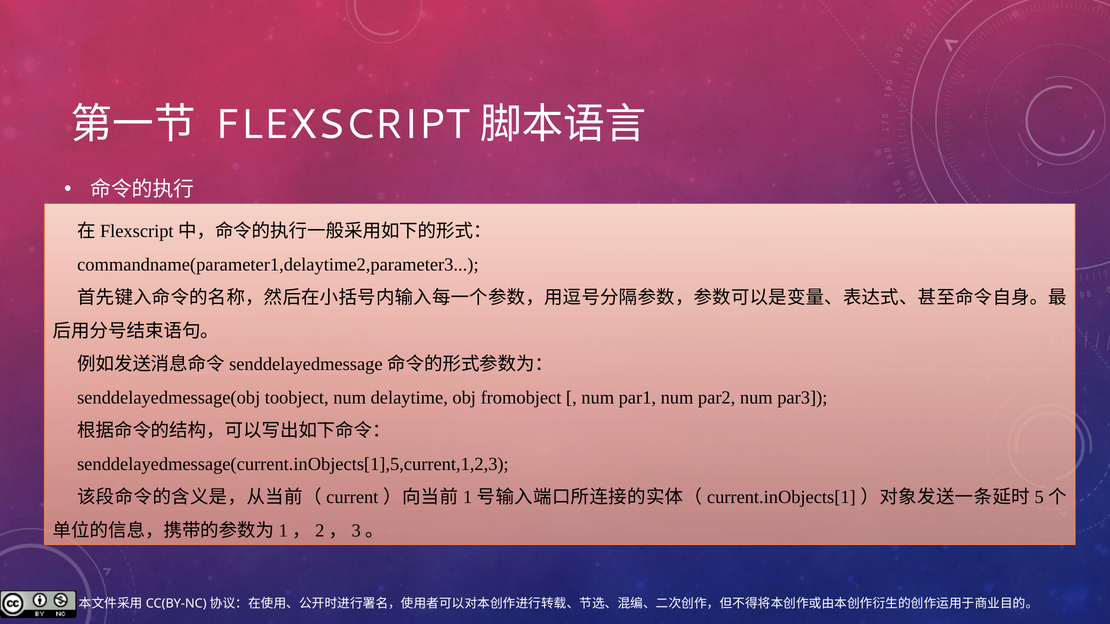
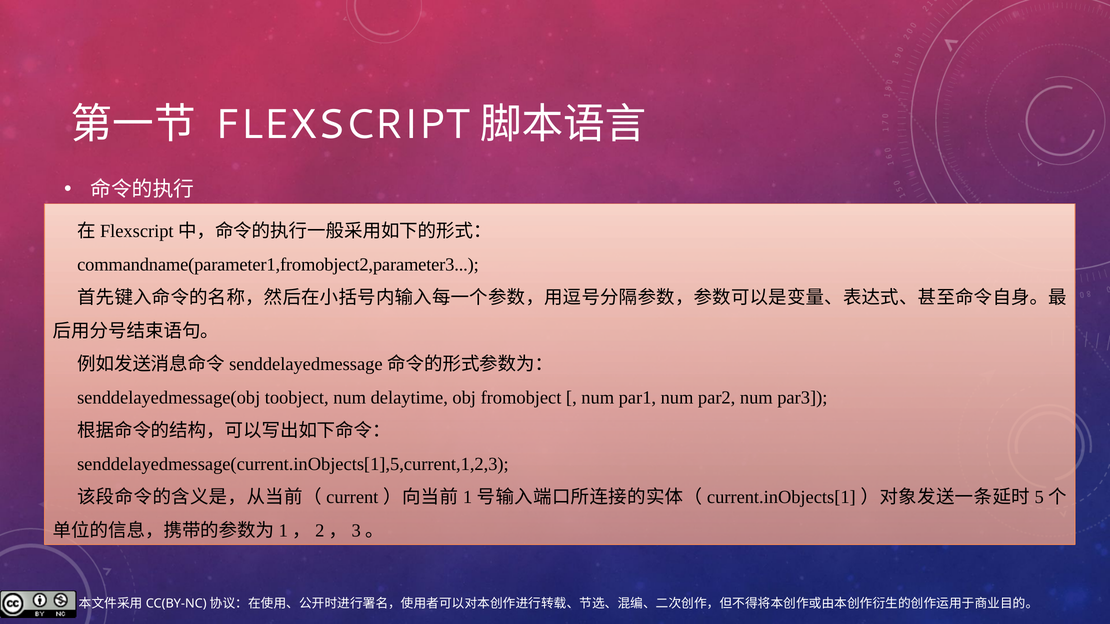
commandname(parameter1,delaytime2,parameter3: commandname(parameter1,delaytime2,parameter3 -> commandname(parameter1,fromobject2,parameter3
